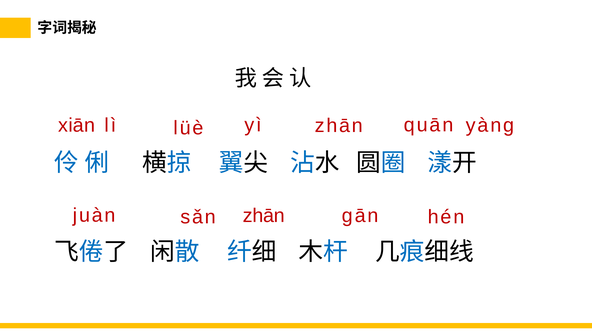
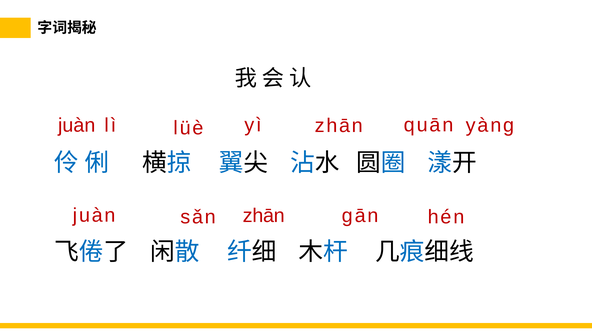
xiān at (77, 125): xiān -> juàn
